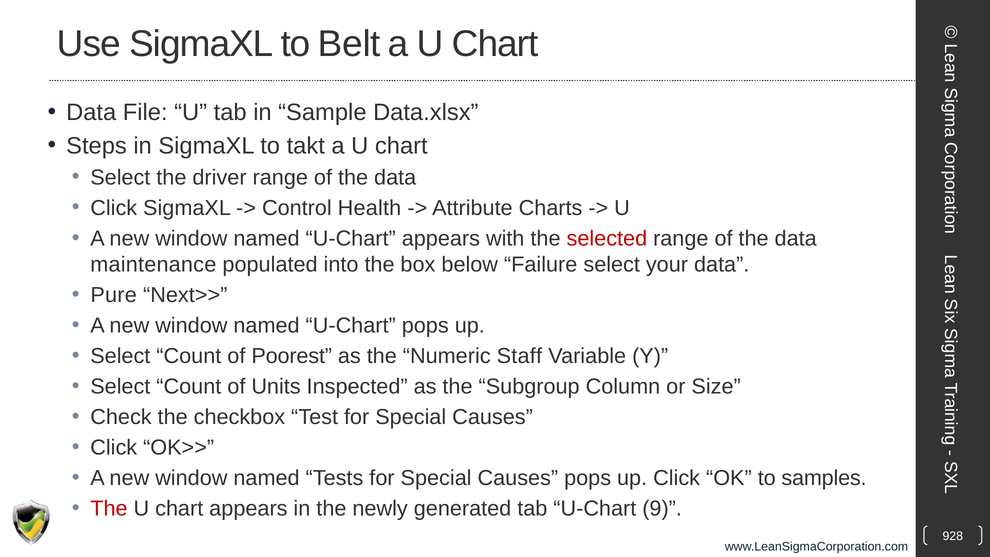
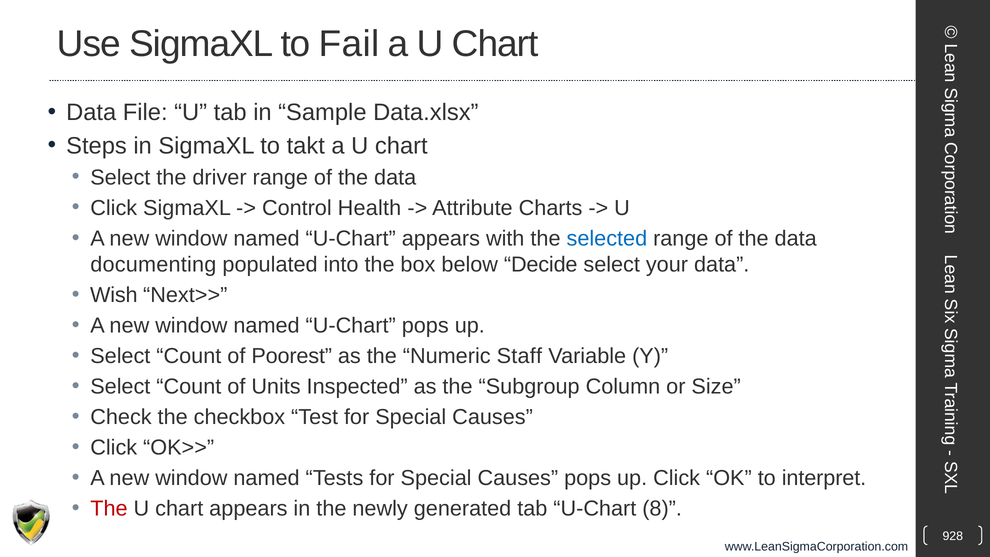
Belt: Belt -> Fail
selected colour: red -> blue
maintenance: maintenance -> documenting
Failure: Failure -> Decide
Pure: Pure -> Wish
samples: samples -> interpret
9: 9 -> 8
